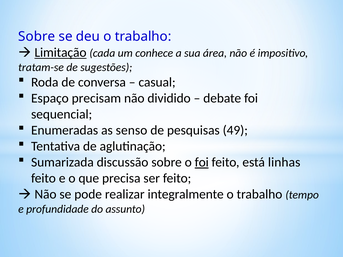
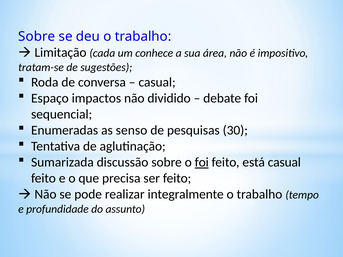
Limitação underline: present -> none
precisam: precisam -> impactos
49: 49 -> 30
está linhas: linhas -> casual
